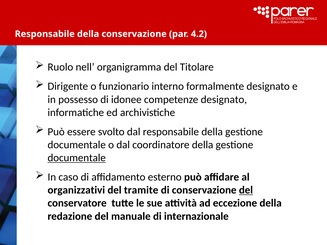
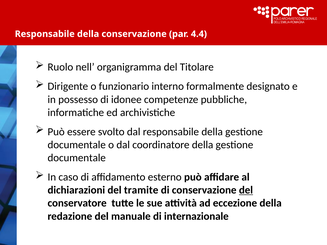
4.2: 4.2 -> 4.4
competenze designato: designato -> pubbliche
documentale at (77, 158) underline: present -> none
organizzativi: organizzativi -> dichiarazioni
